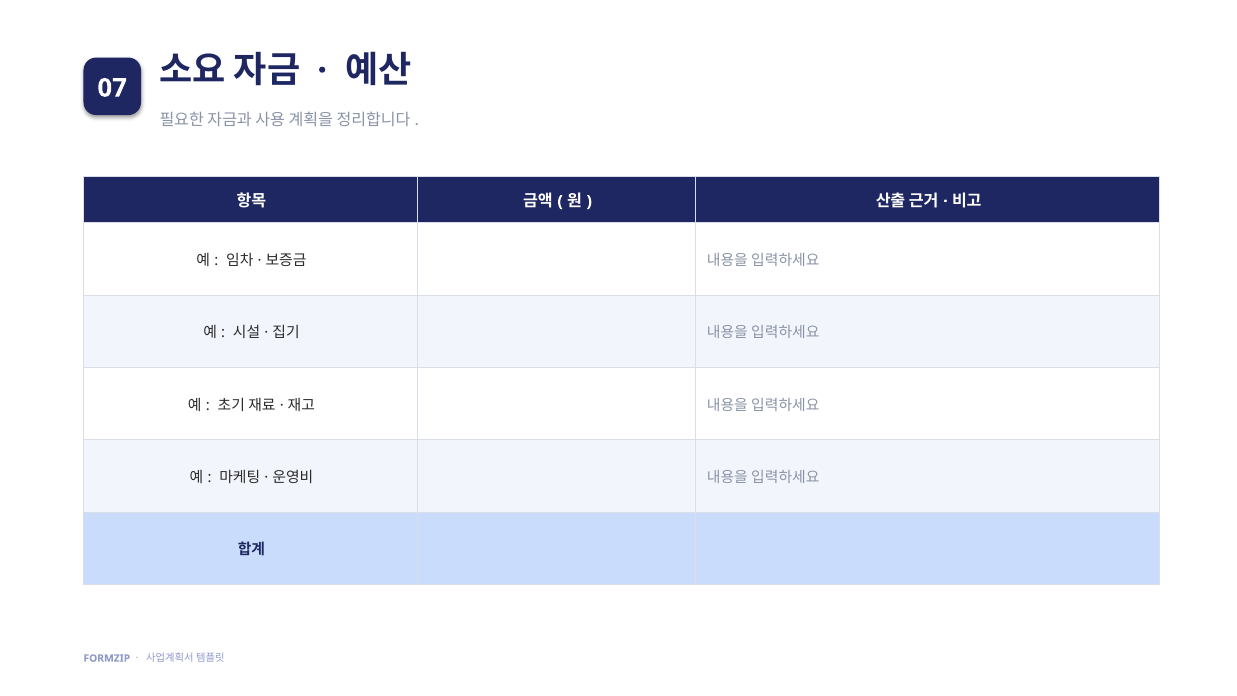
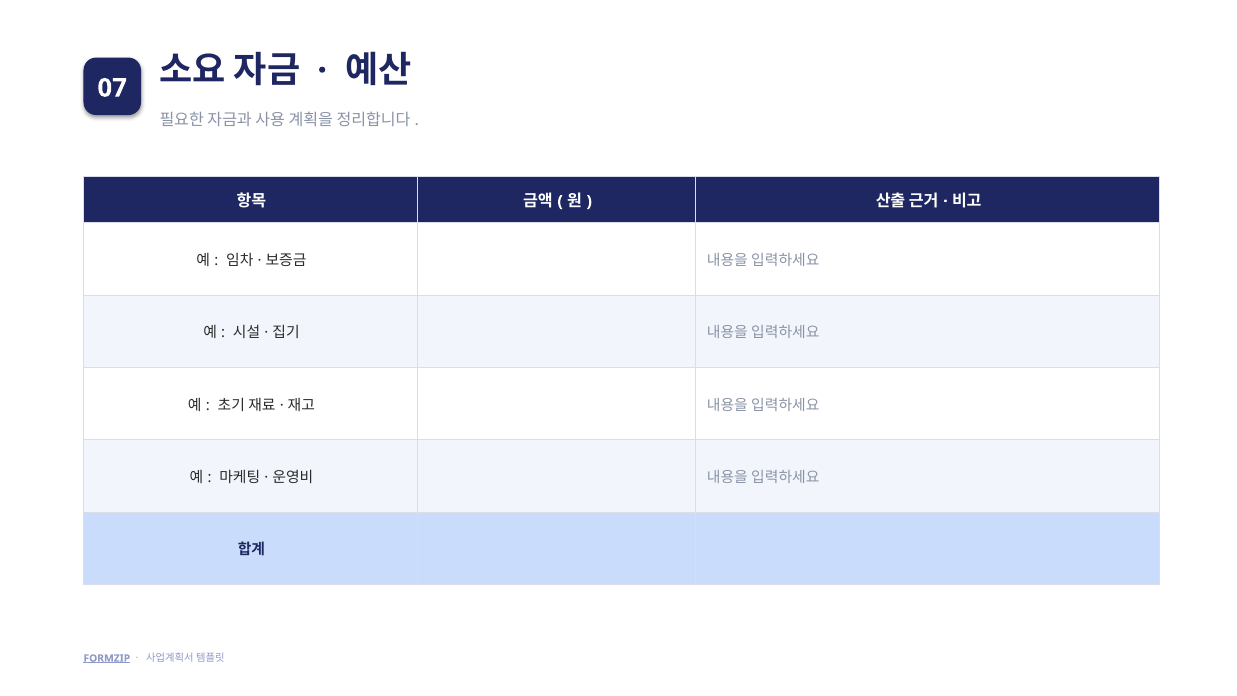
FORMZIP underline: none -> present
